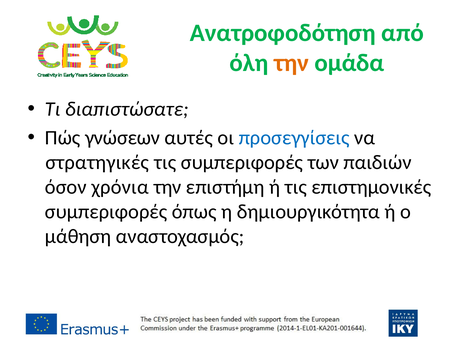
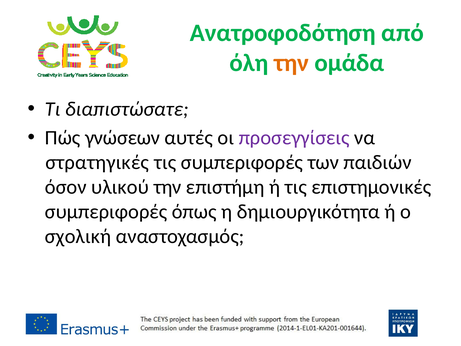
προσεγγίσεις colour: blue -> purple
χρόνια: χρόνια -> υλικού
μάθηση: μάθηση -> σχολική
